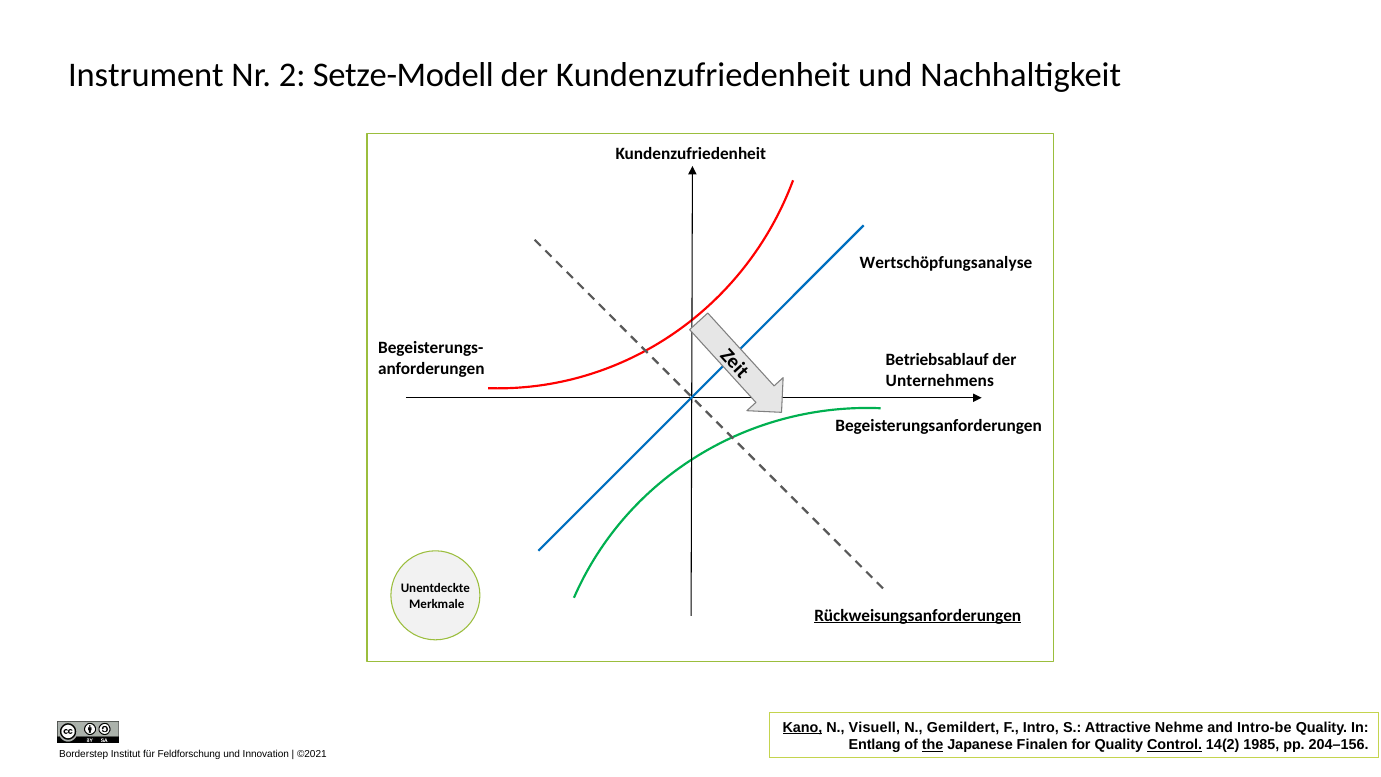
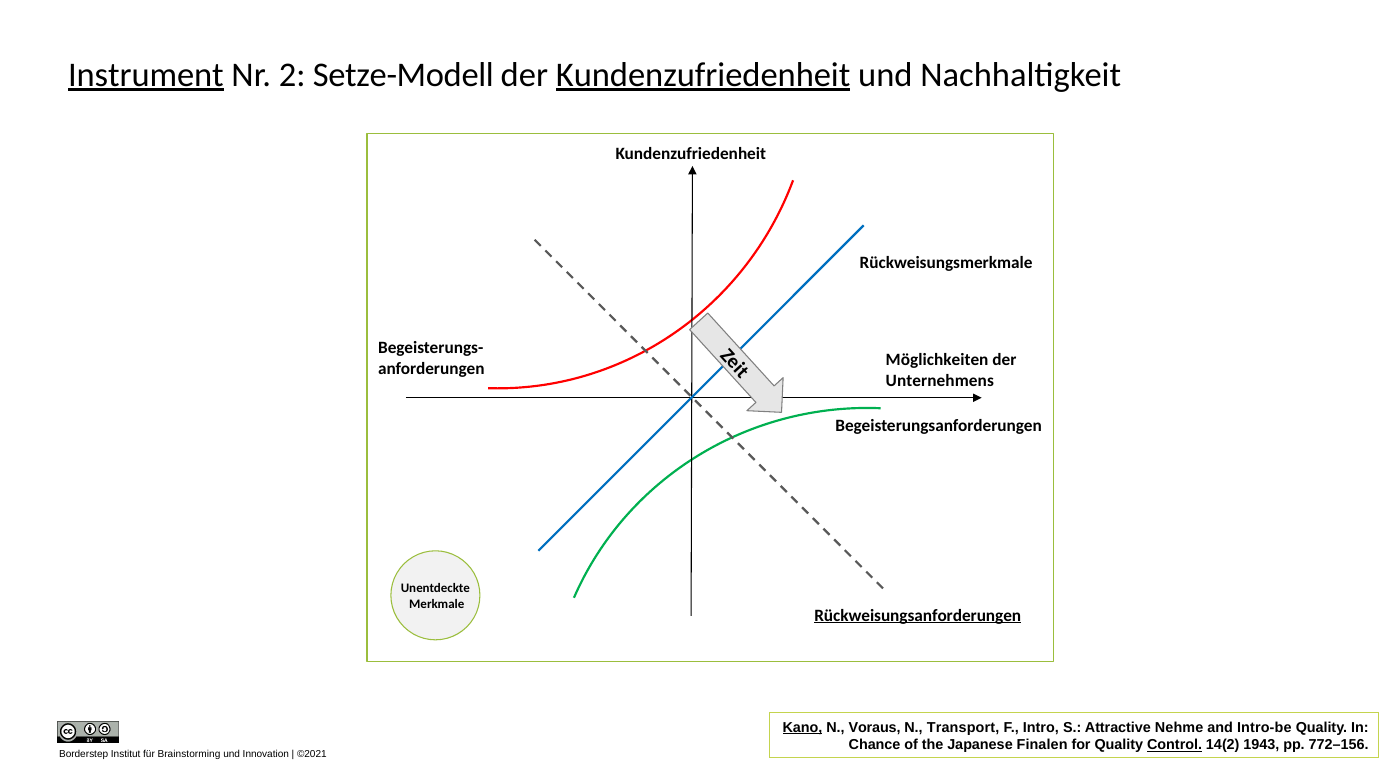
Instrument underline: none -> present
Kundenzufriedenheit at (703, 75) underline: none -> present
Wertschöpfungsanalyse: Wertschöpfungsanalyse -> Rückweisungsmerkmale
Betriebsablauf: Betriebsablauf -> Möglichkeiten
Visuell: Visuell -> Voraus
Gemildert: Gemildert -> Transport
Entlang: Entlang -> Chance
the underline: present -> none
1985: 1985 -> 1943
204–156: 204–156 -> 772–156
Feldforschung: Feldforschung -> Brainstorming
